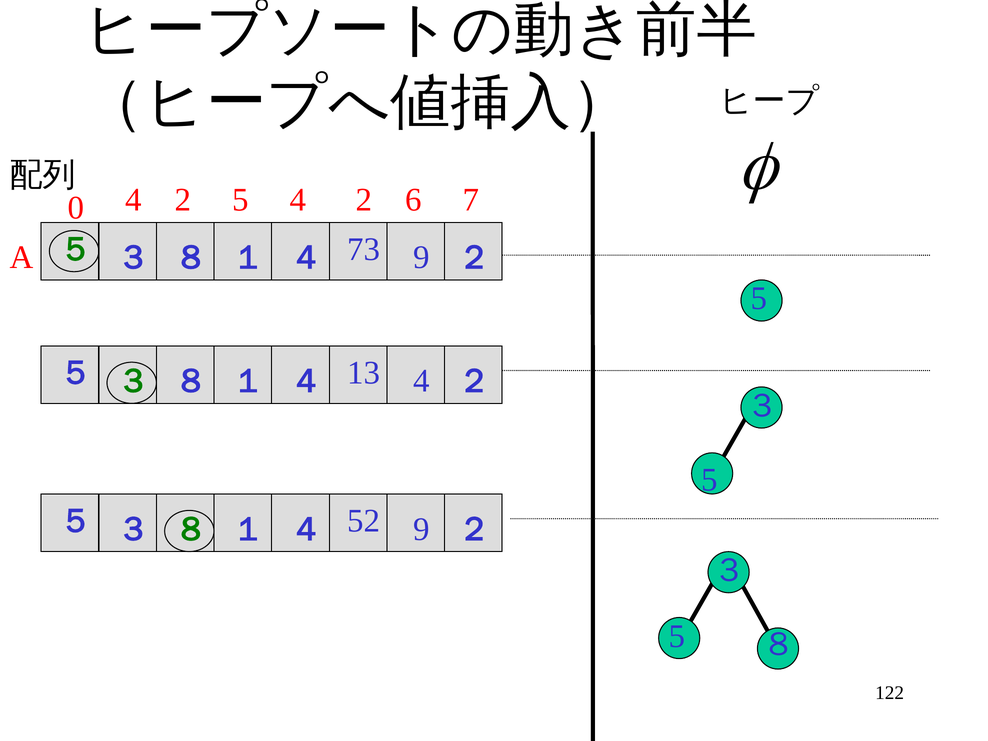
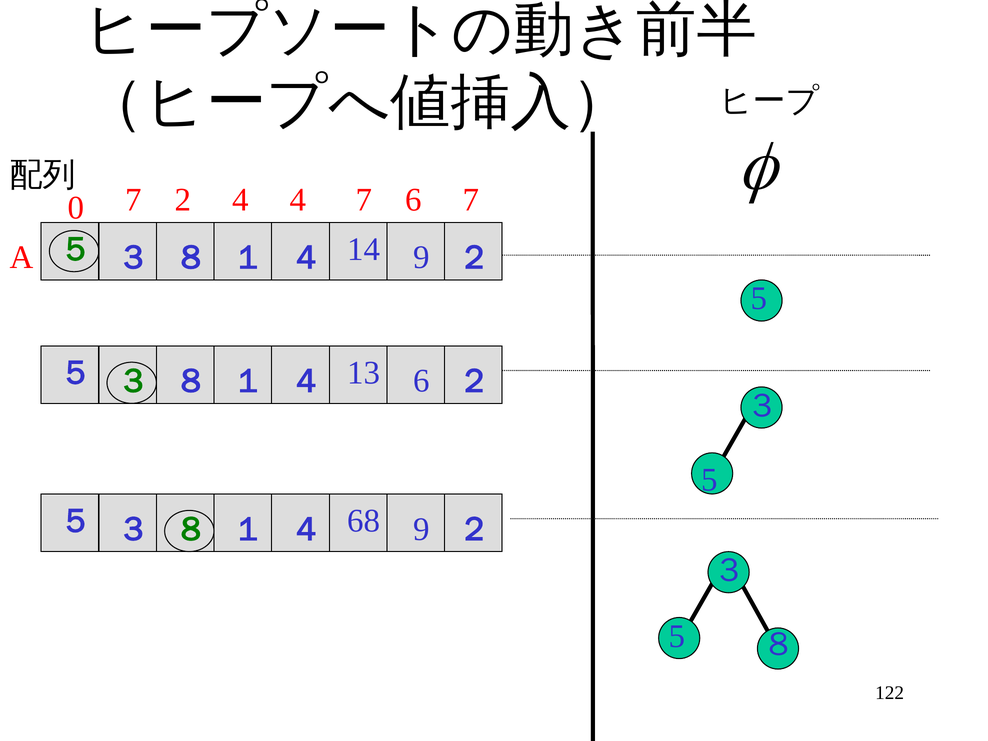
0 4: 4 -> 7
2 5: 5 -> 4
2 at (364, 200): 2 -> 7
73: 73 -> 14
13 4: 4 -> 6
52: 52 -> 68
